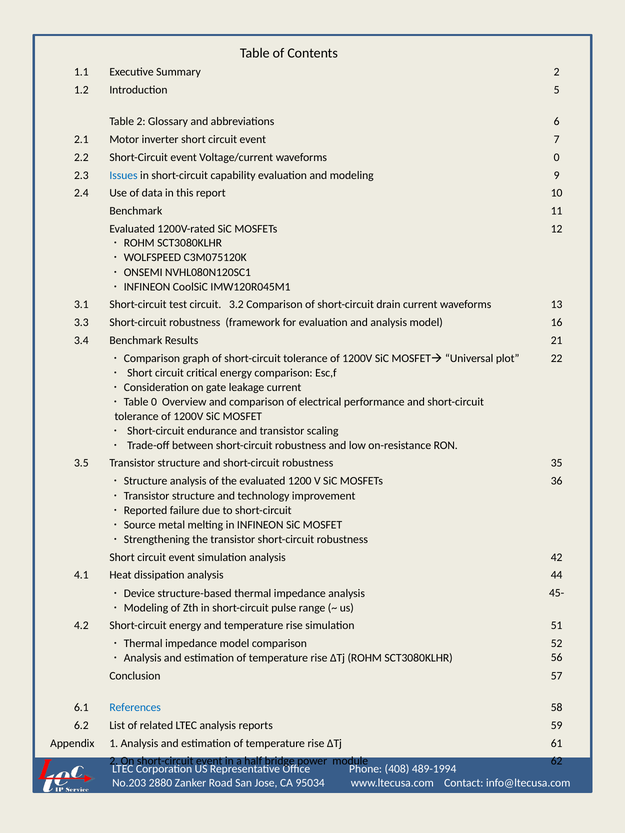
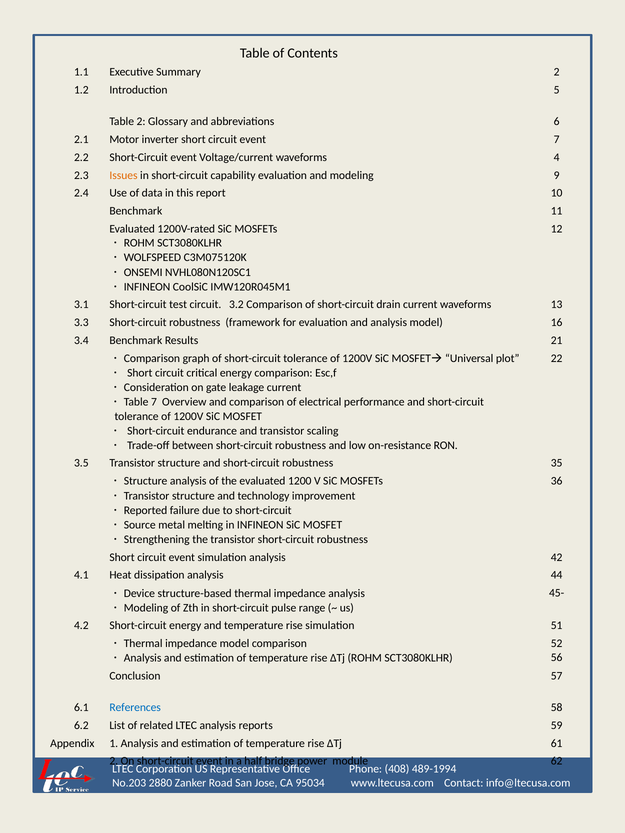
waveforms 0: 0 -> 4
Issues colour: blue -> orange
0 at (154, 402): 0 -> 7
